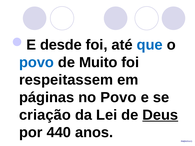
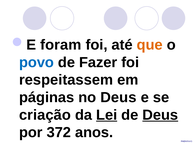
desde: desde -> foram
que colour: blue -> orange
Muito: Muito -> Fazer
no Povo: Povo -> Deus
Lei underline: none -> present
440: 440 -> 372
